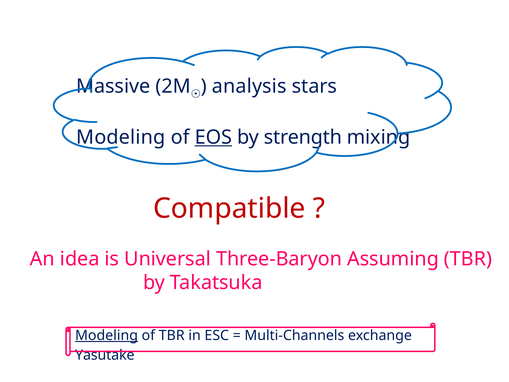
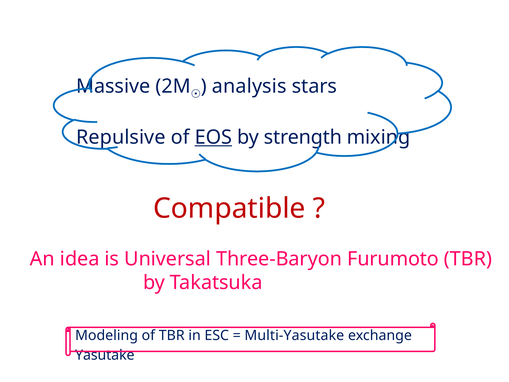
Modeling at (121, 137): Modeling -> Repulsive
Assuming: Assuming -> Furumoto
Modeling at (107, 335) underline: present -> none
Multi-Channels: Multi-Channels -> Multi-Yasutake
